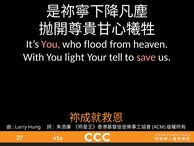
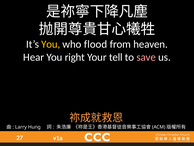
You at (51, 44) colour: pink -> yellow
With: With -> Hear
light: light -> right
